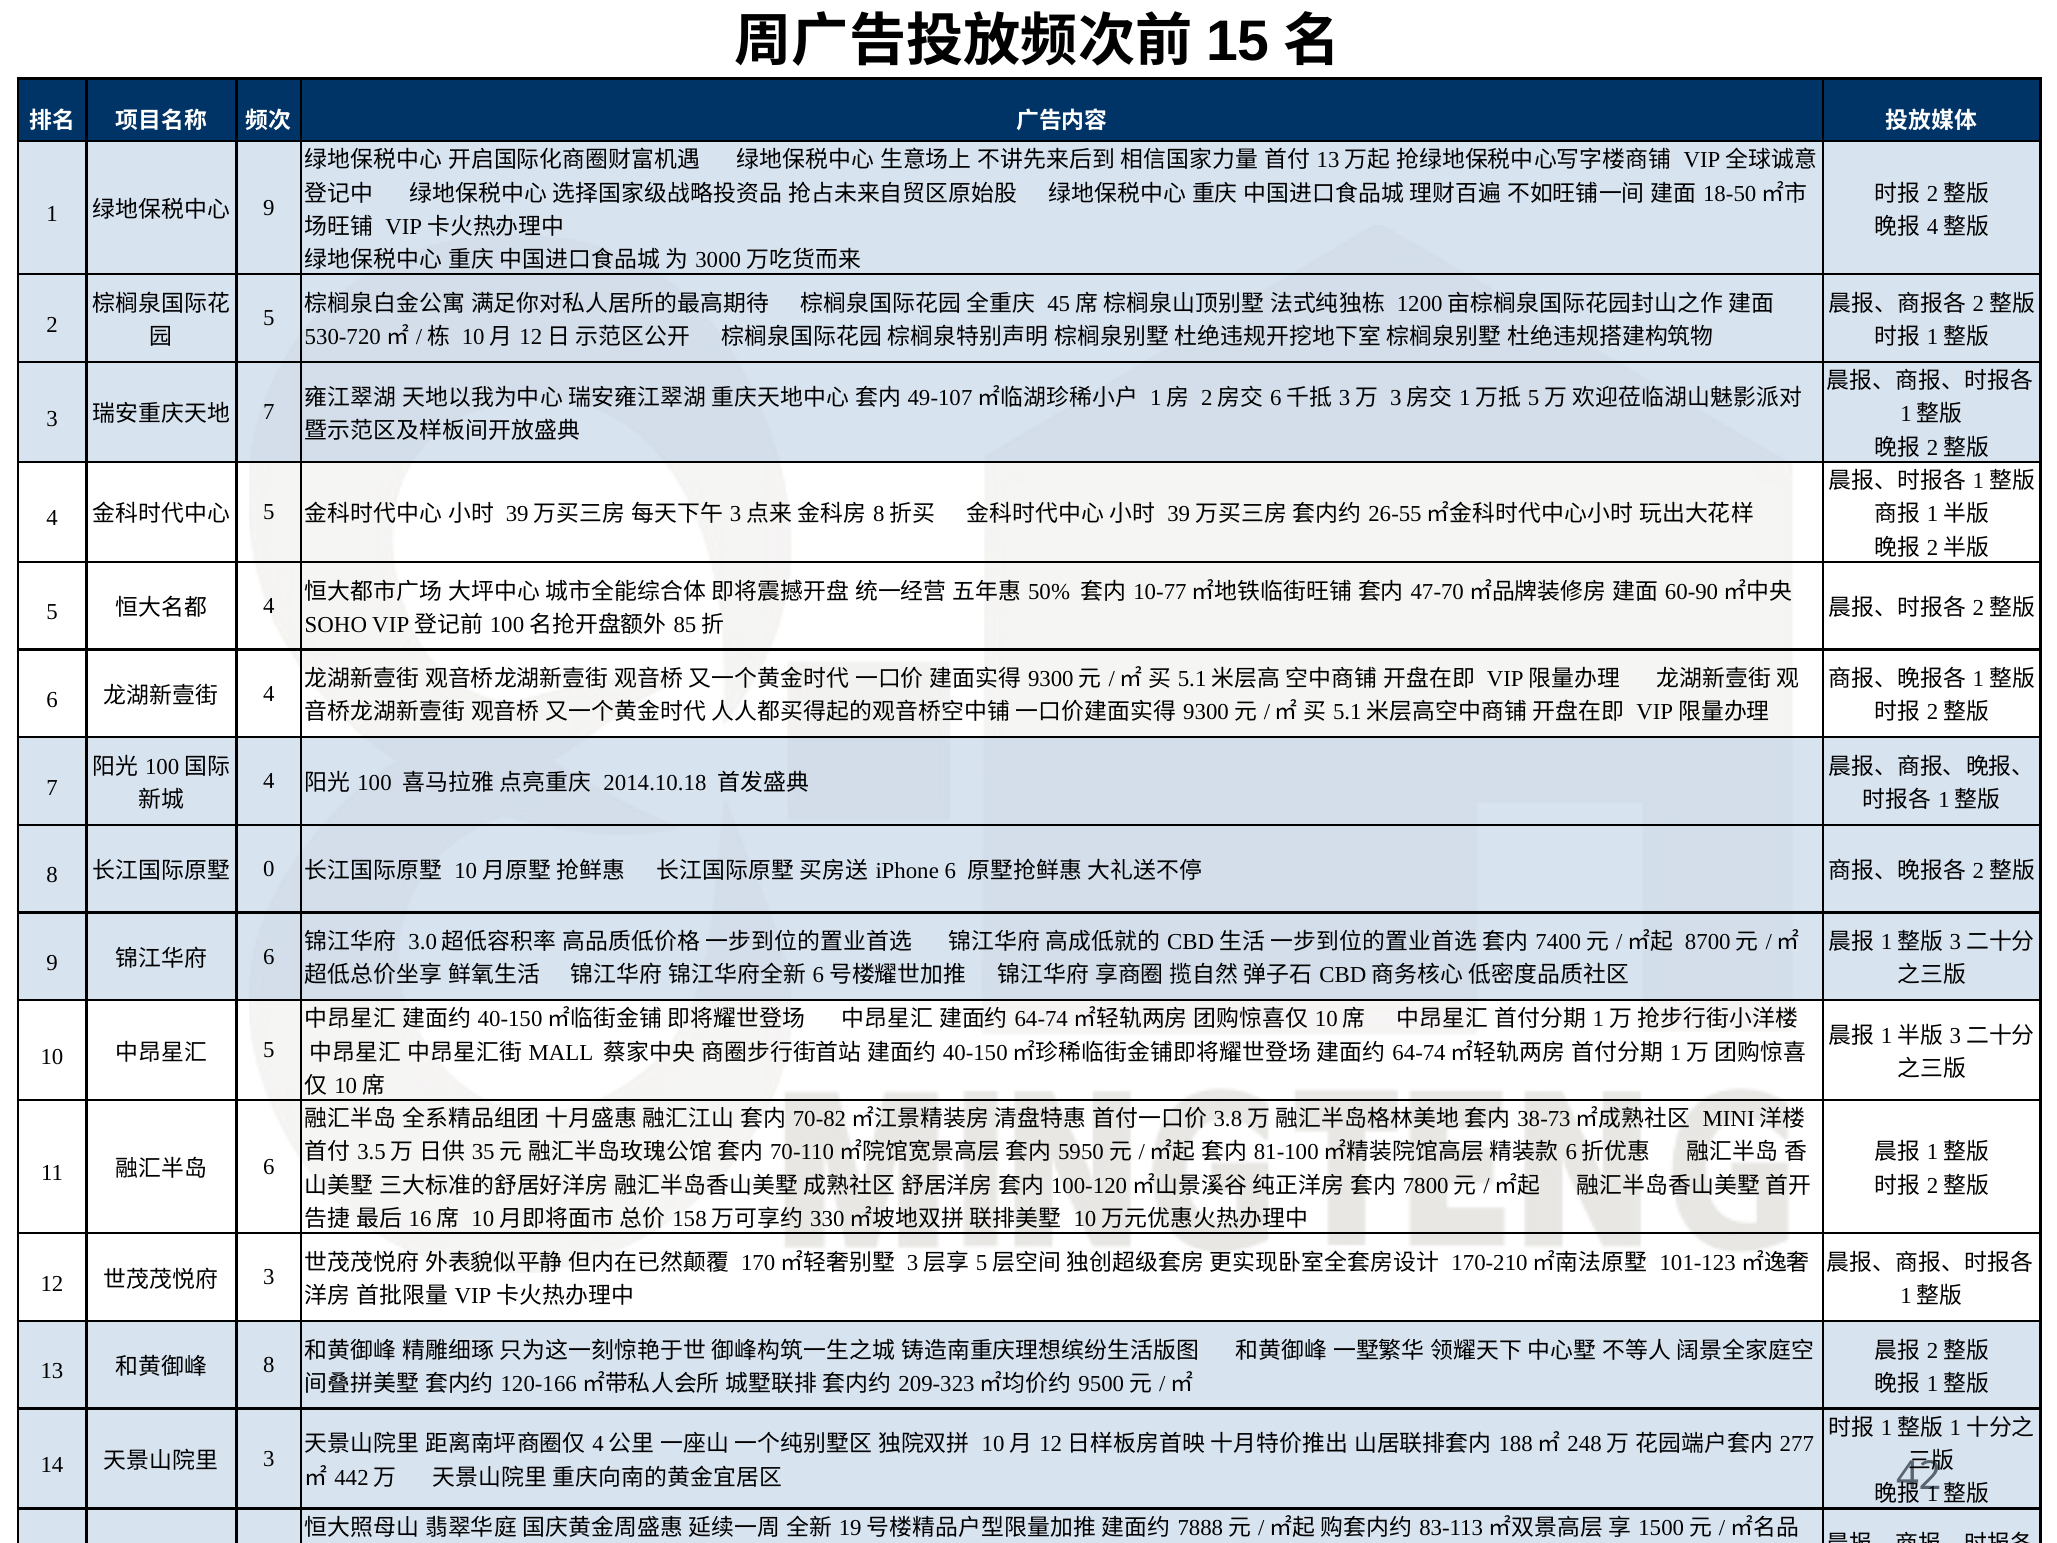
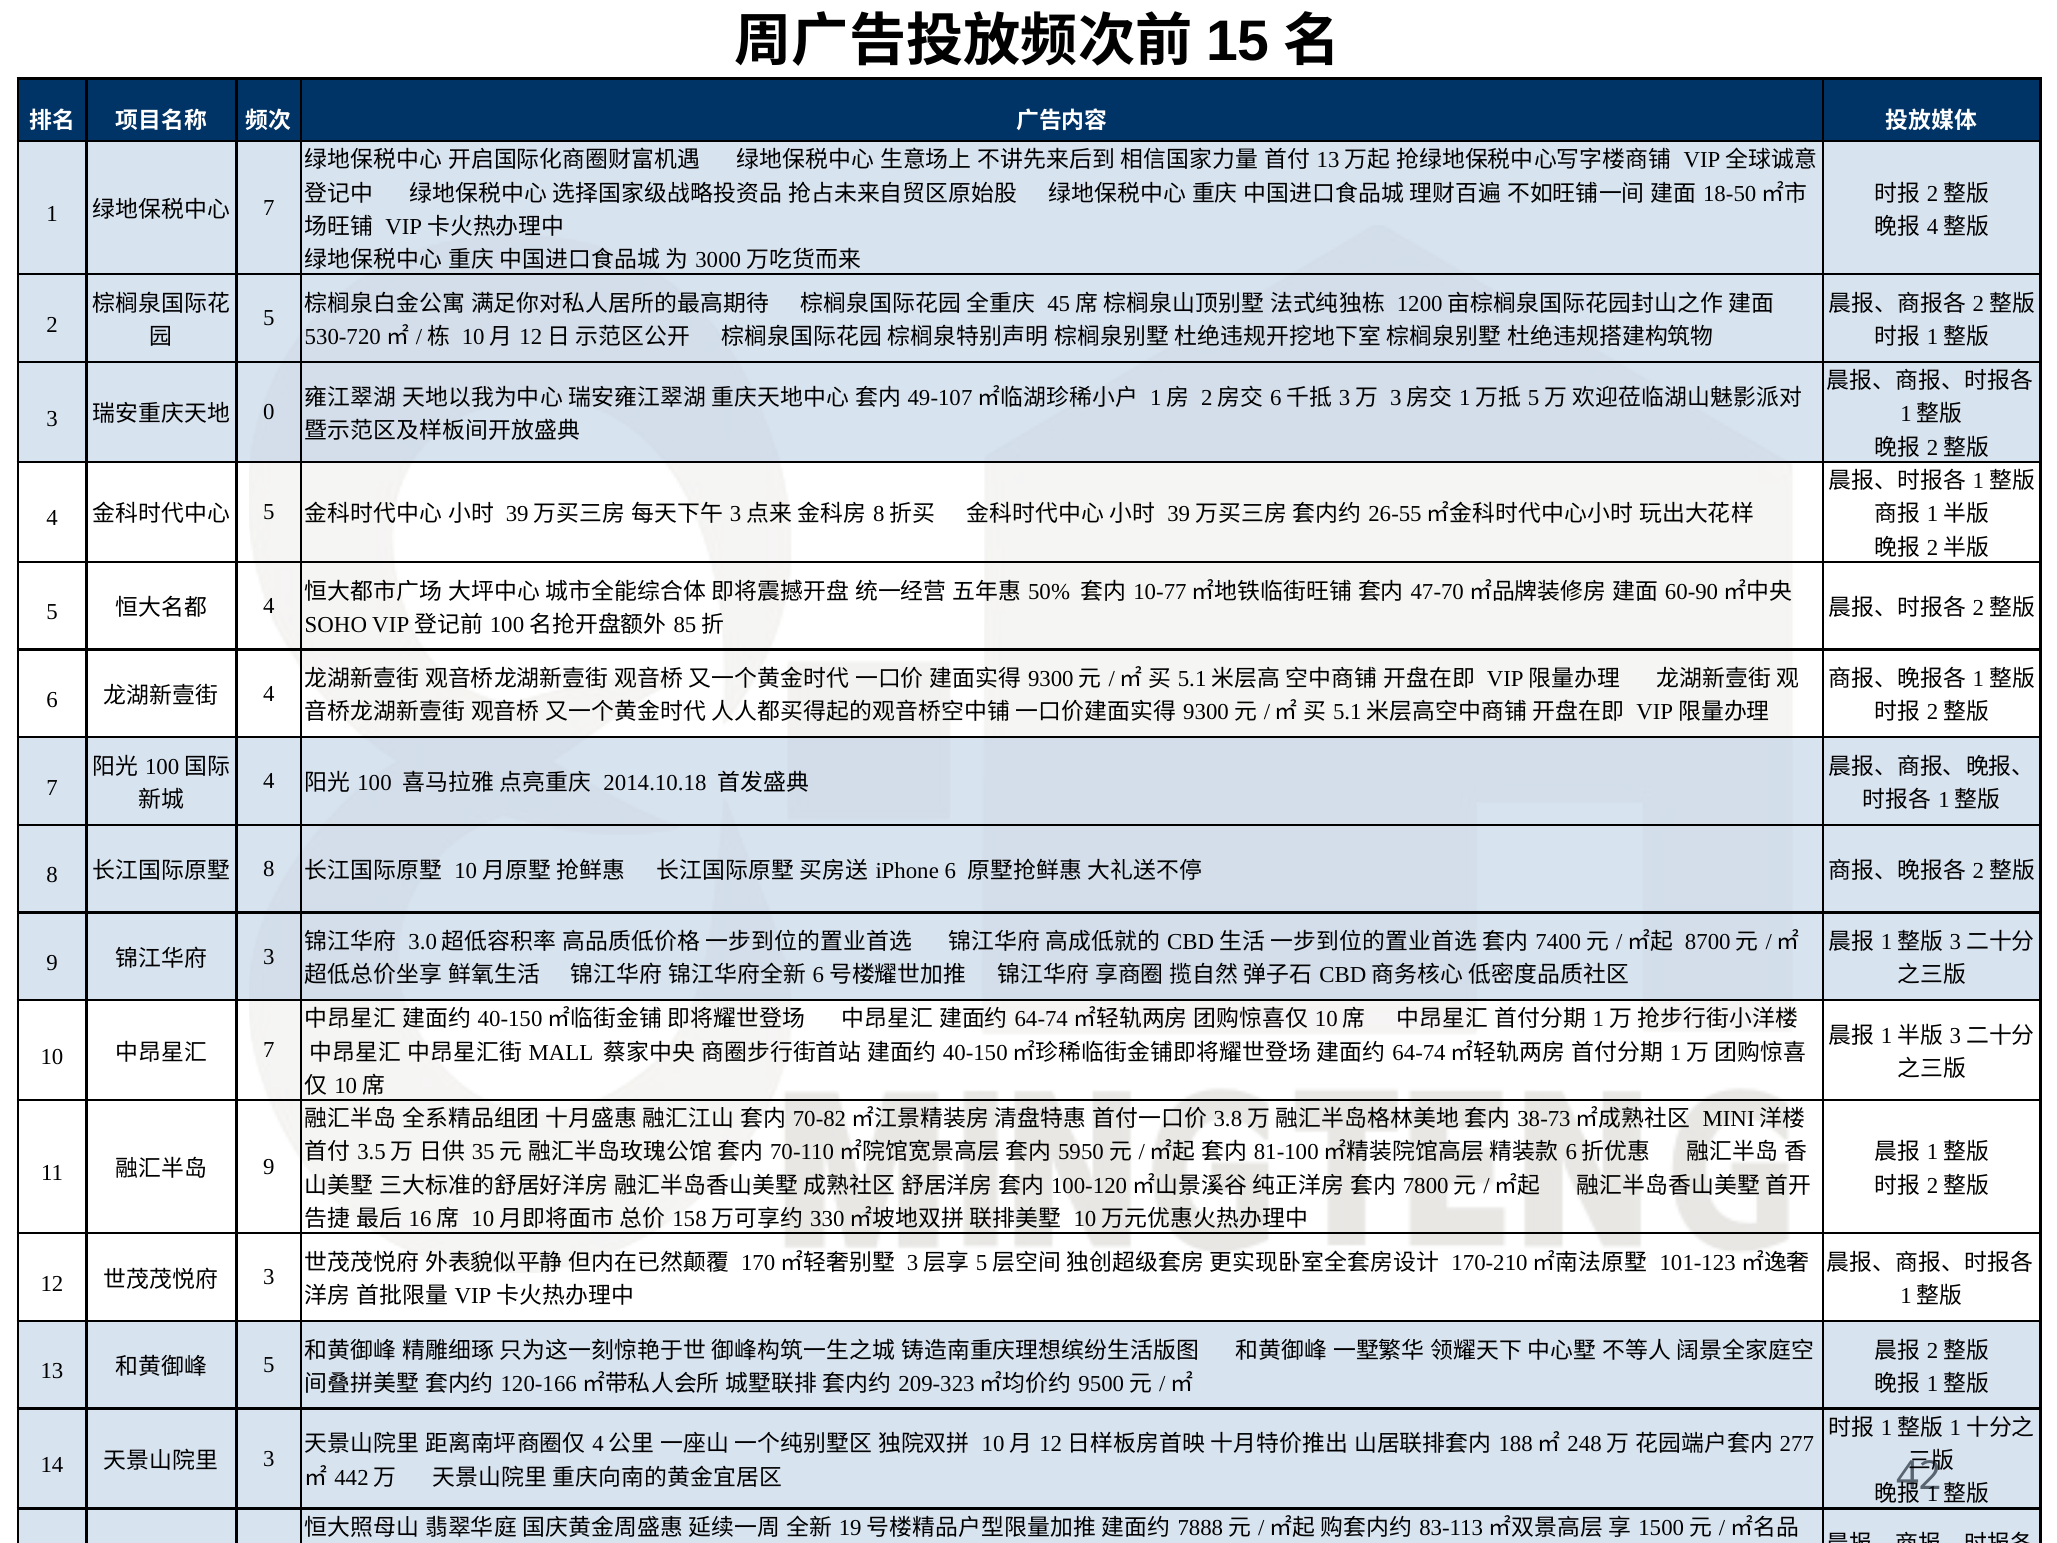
9 at (269, 208): 9 -> 7
7 at (269, 412): 7 -> 0
0 at (269, 869): 0 -> 8
6 at (269, 956): 6 -> 3
5 at (269, 1050): 5 -> 7
6 at (269, 1167): 6 -> 9
8 at (269, 1365): 8 -> 5
